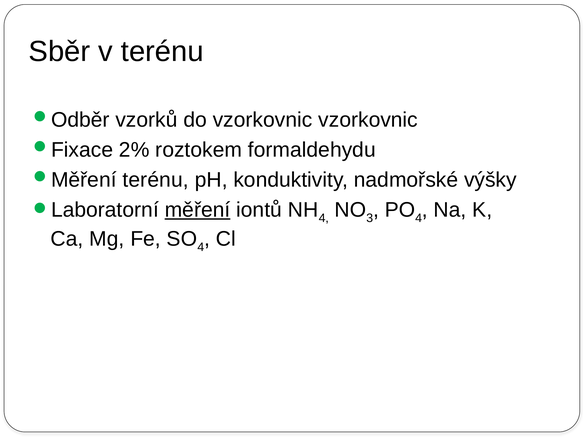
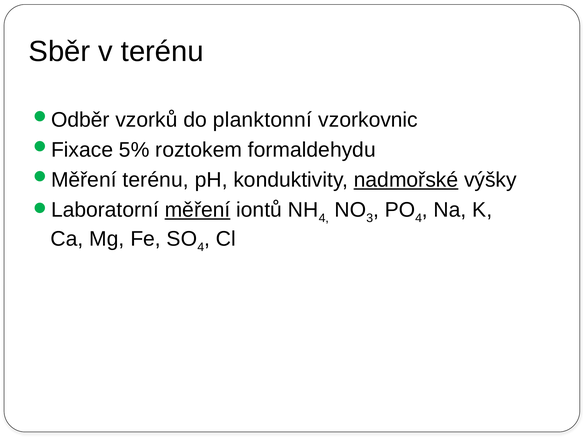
do vzorkovnic: vzorkovnic -> planktonní
2%: 2% -> 5%
nadmořské underline: none -> present
